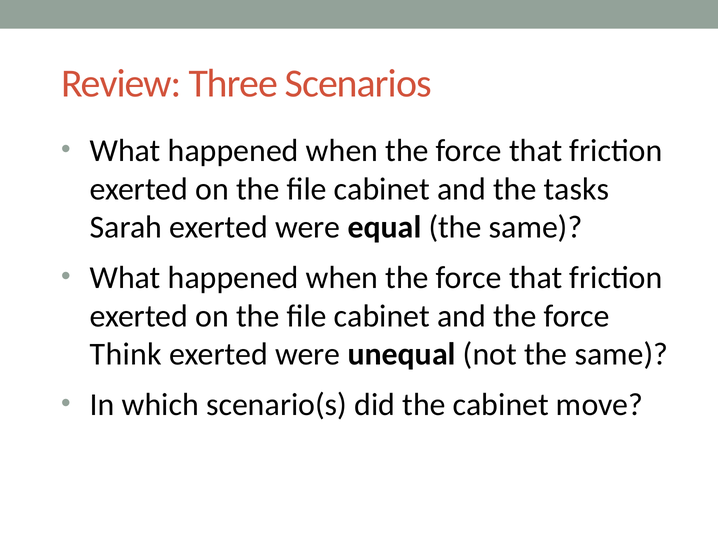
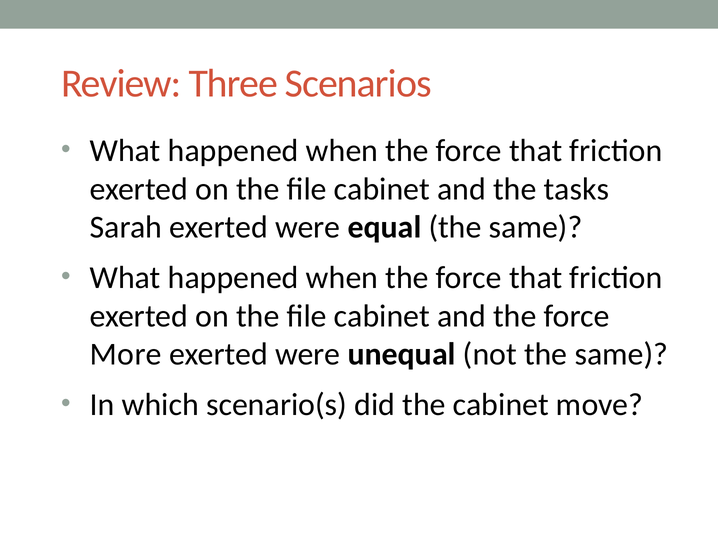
Think: Think -> More
